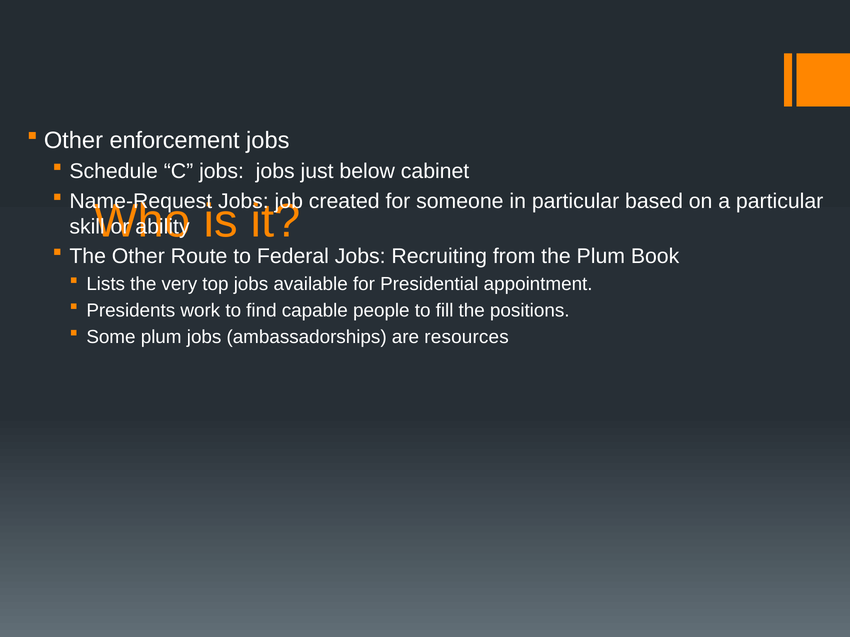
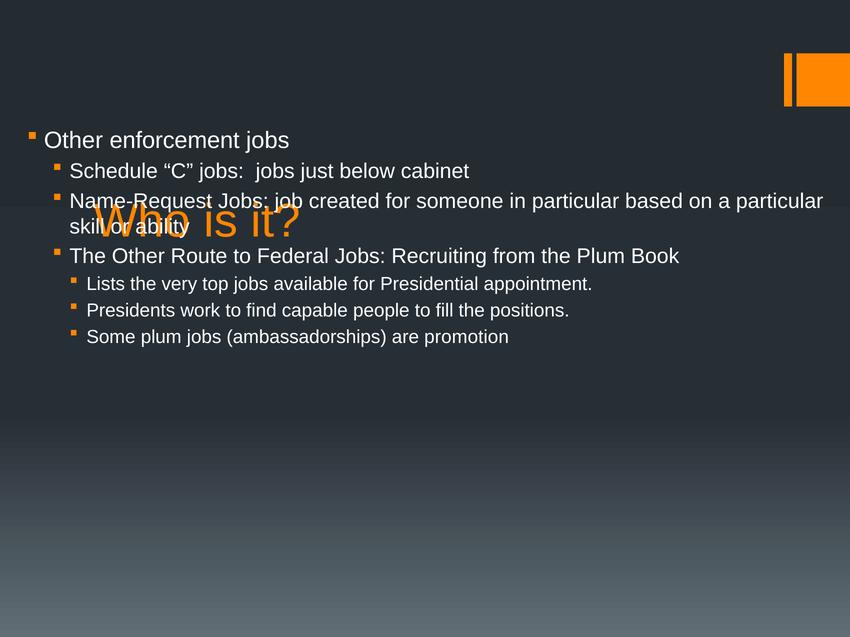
resources: resources -> promotion
